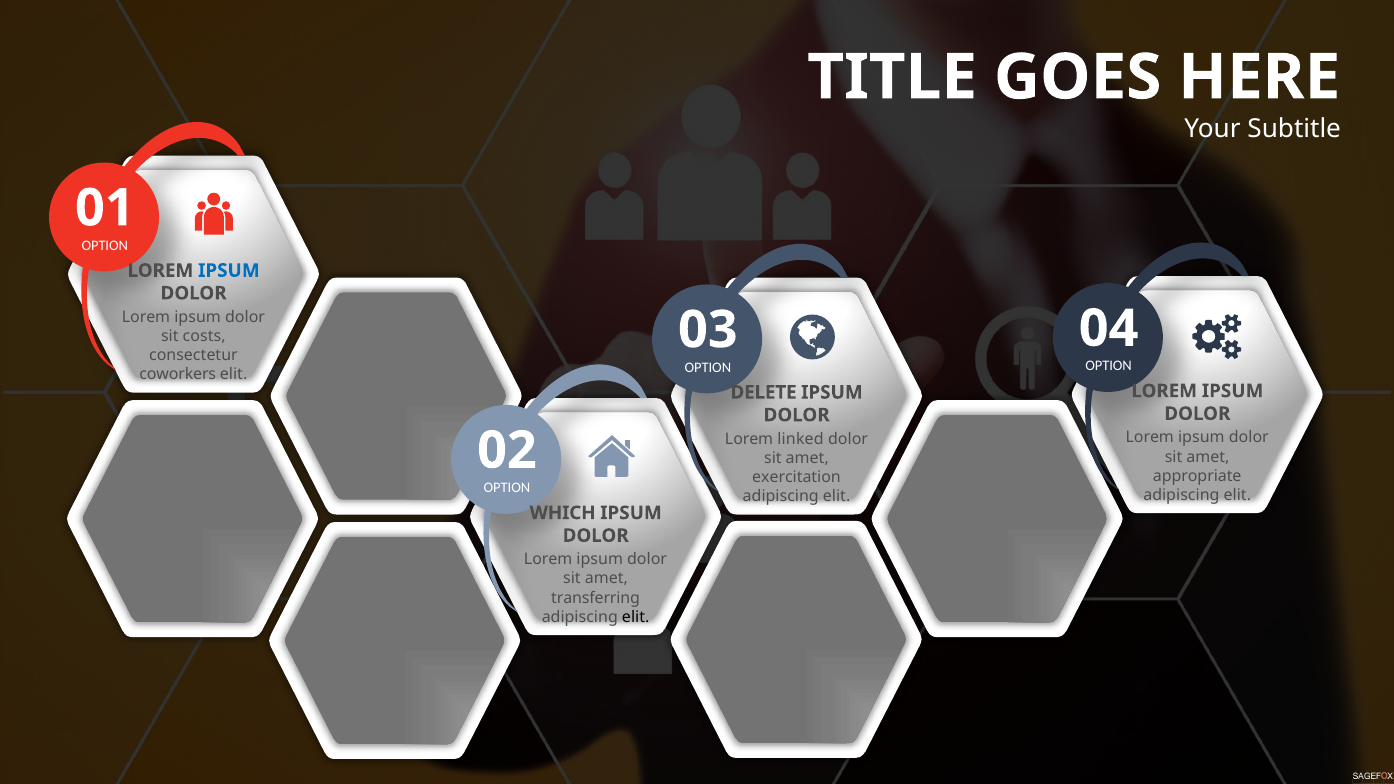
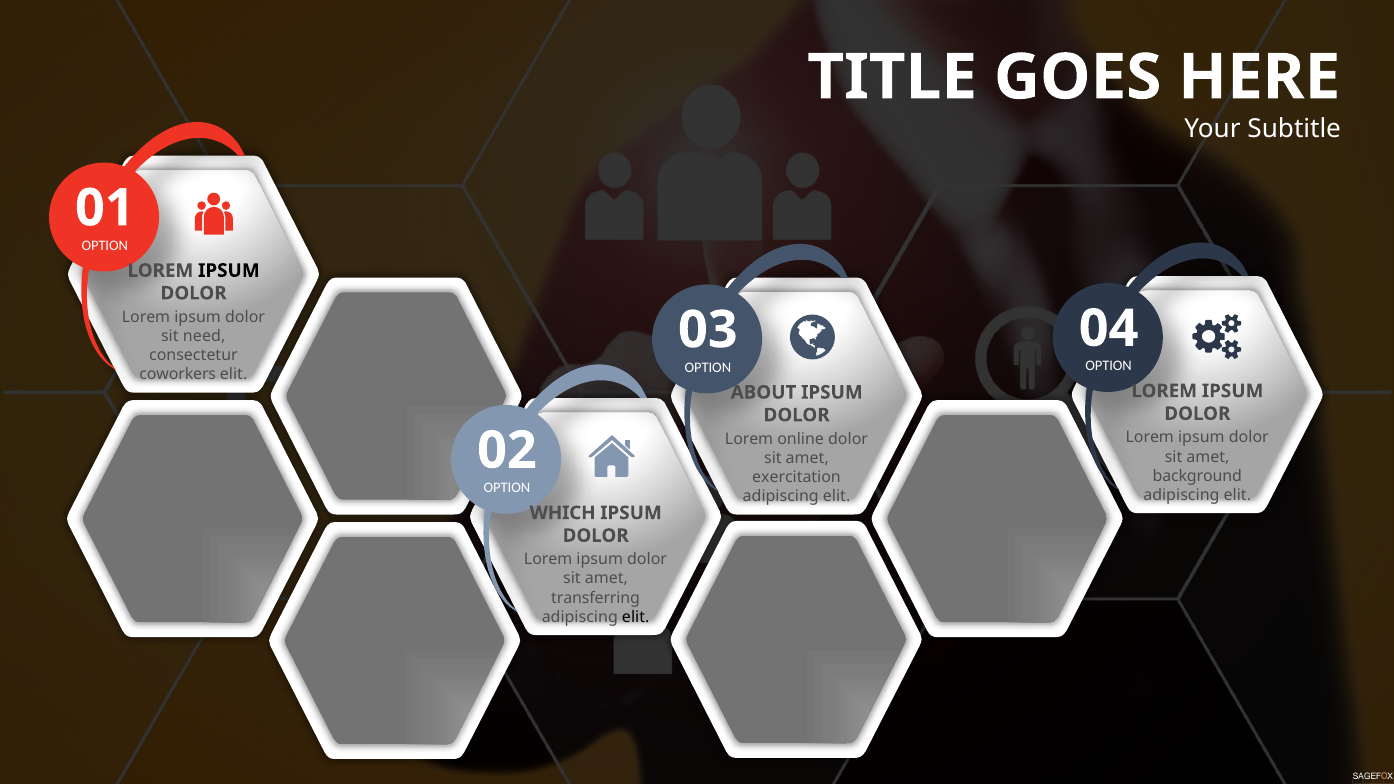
IPSUM at (229, 271) colour: blue -> black
costs: costs -> need
DELETE: DELETE -> ABOUT
linked: linked -> online
appropriate: appropriate -> background
